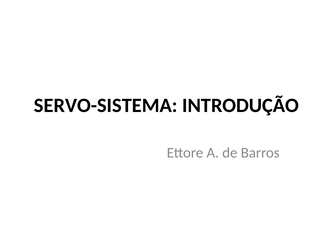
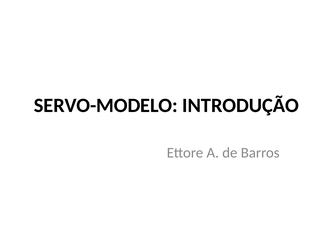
SERVO-SISTEMA: SERVO-SISTEMA -> SERVO-MODELO
